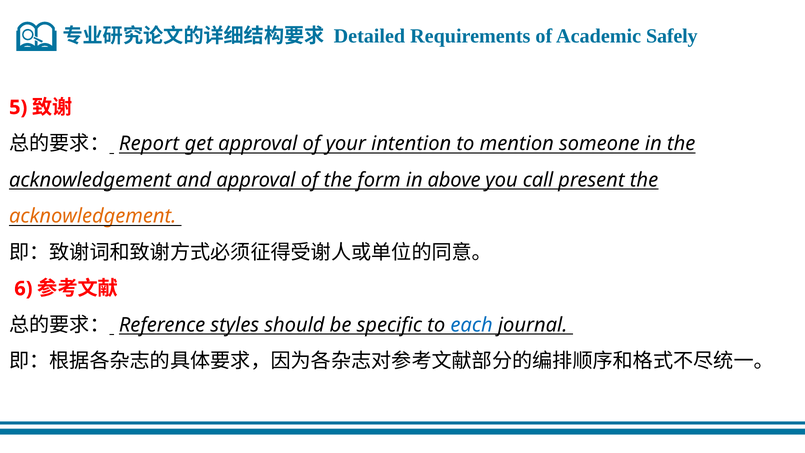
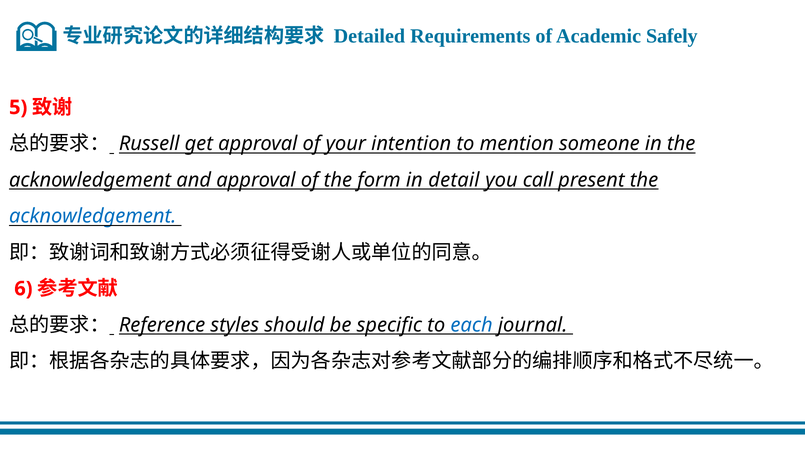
Report: Report -> Russell
above: above -> detail
acknowledgement at (93, 216) colour: orange -> blue
